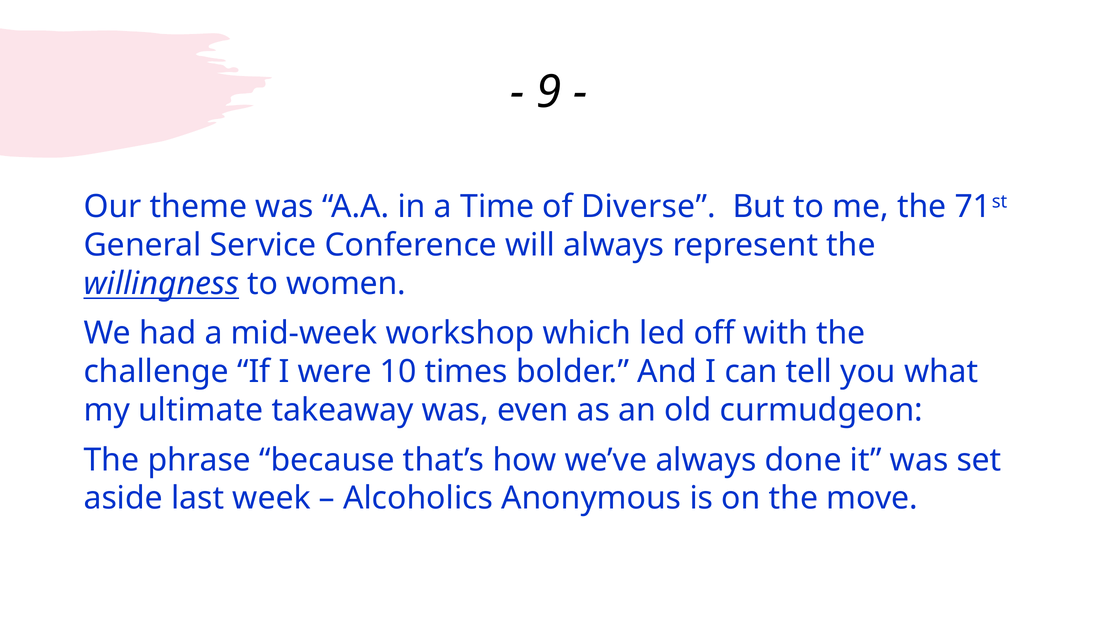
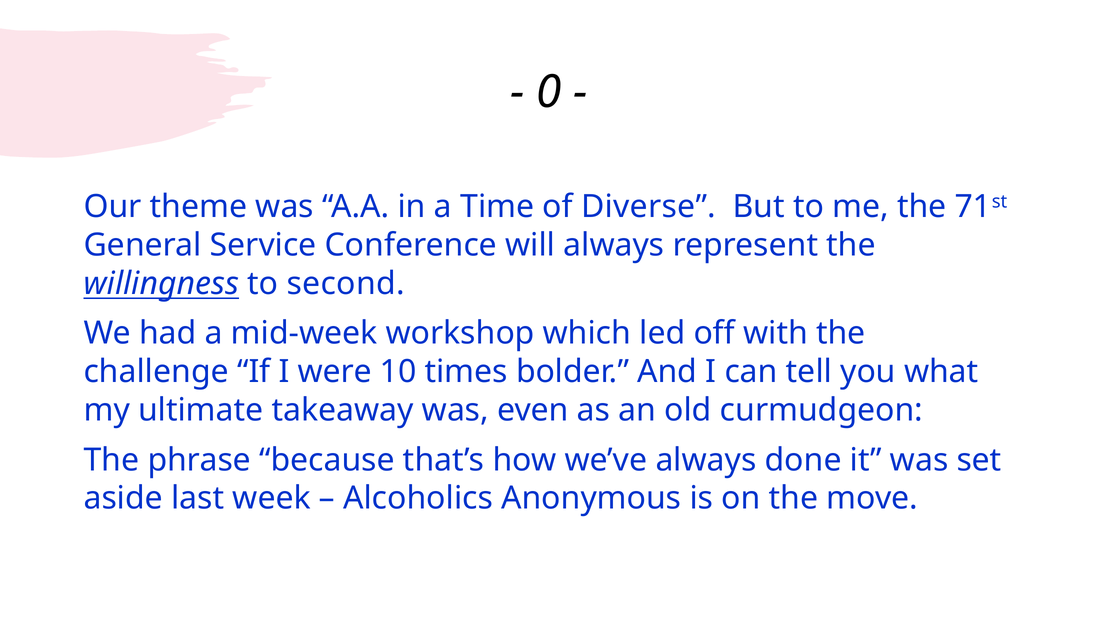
9: 9 -> 0
women: women -> second
